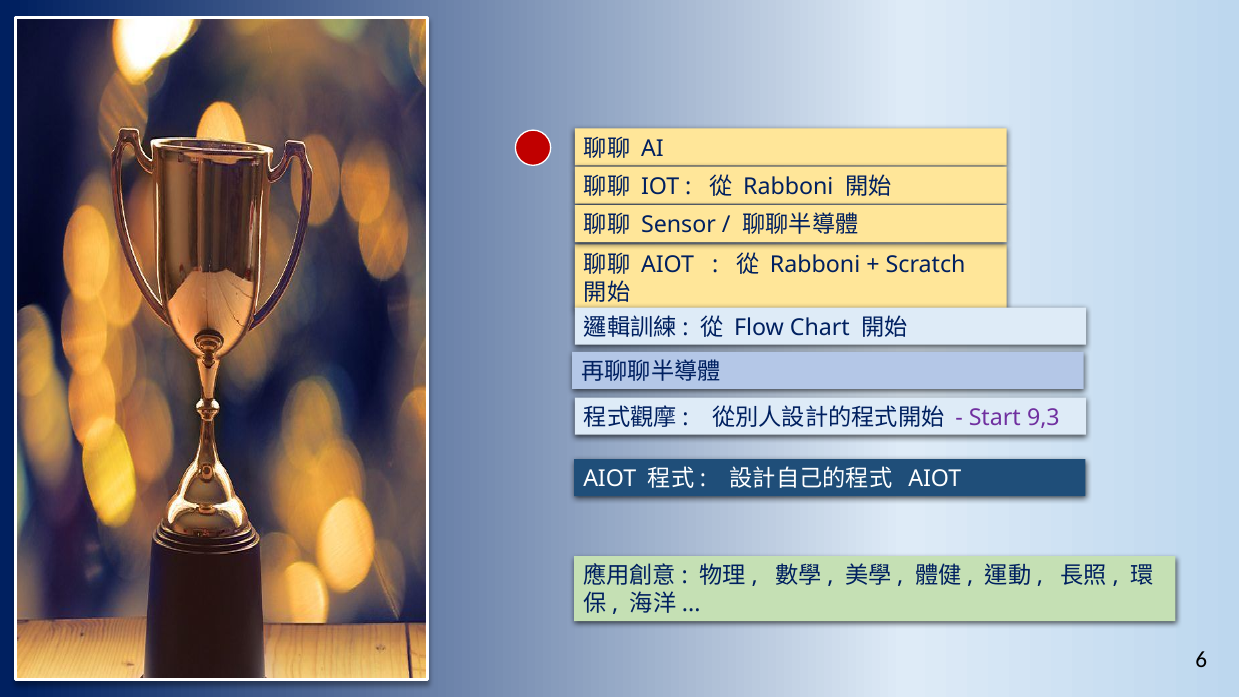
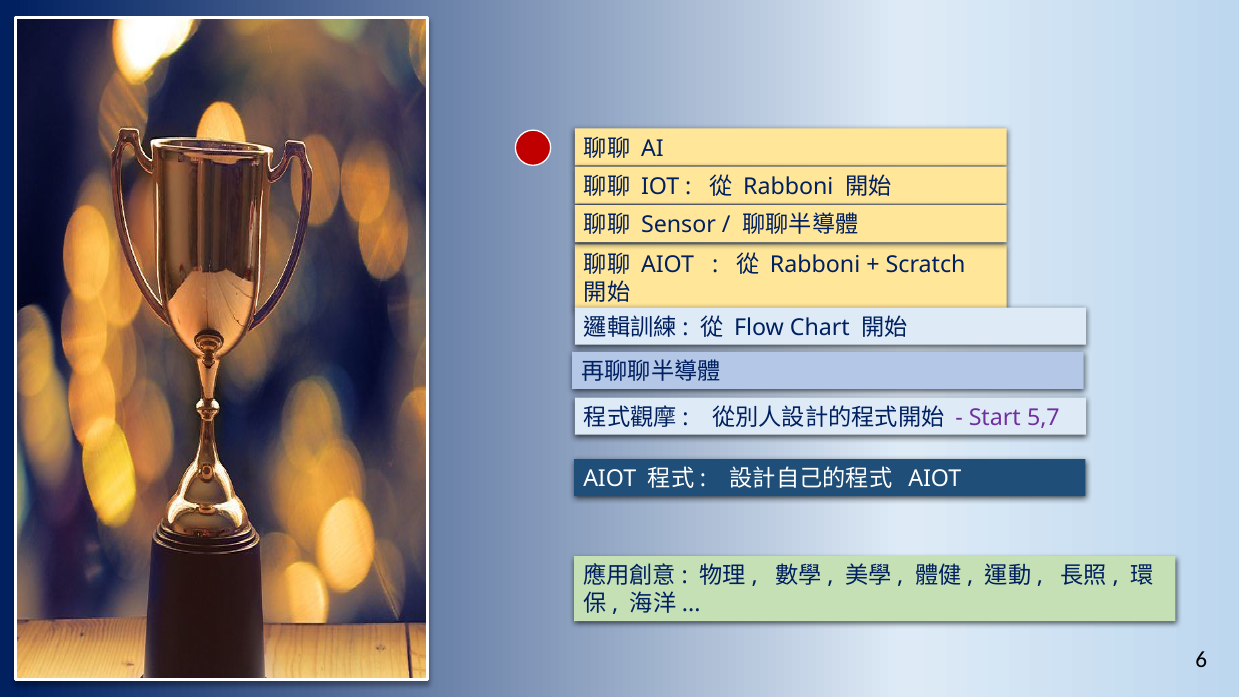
9,3: 9,3 -> 5,7
